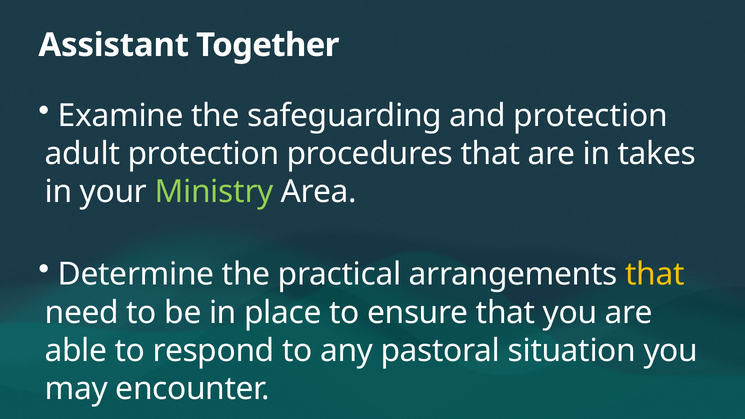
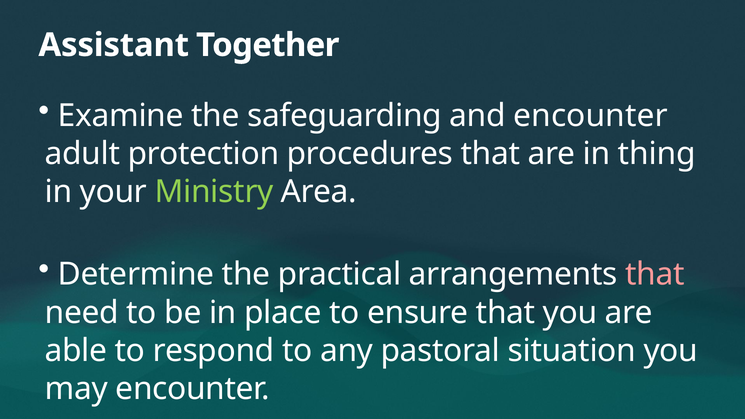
and protection: protection -> encounter
takes: takes -> thing
that at (655, 274) colour: yellow -> pink
